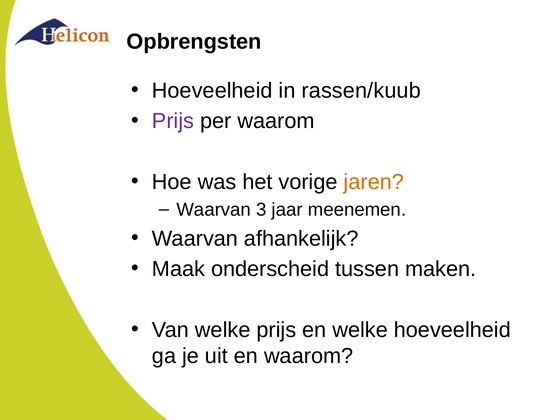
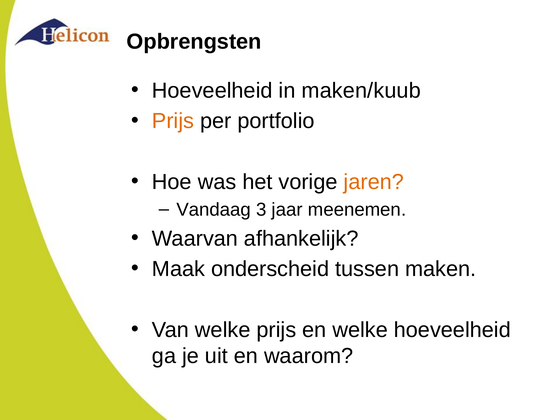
rassen/kuub: rassen/kuub -> maken/kuub
Prijs at (173, 121) colour: purple -> orange
per waarom: waarom -> portfolio
Waarvan at (214, 209): Waarvan -> Vandaag
